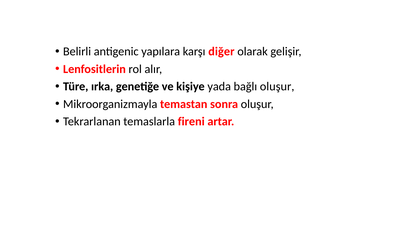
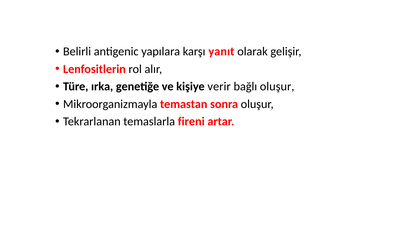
diğer: diğer -> yanıt
yada: yada -> verir
